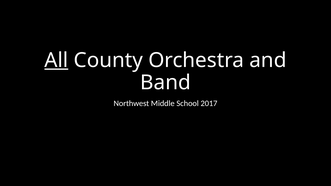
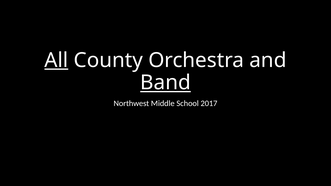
Band underline: none -> present
